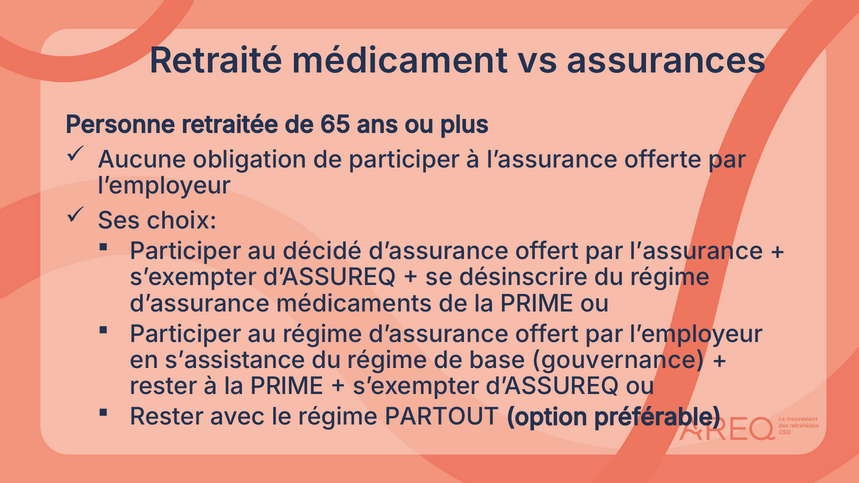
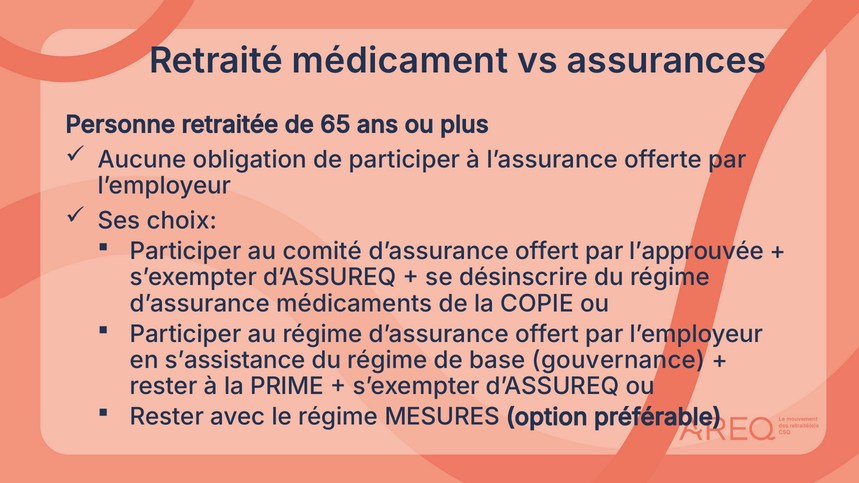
décidé: décidé -> comité
par l’assurance: l’assurance -> l’approuvée
de la PRIME: PRIME -> COPIE
PARTOUT: PARTOUT -> MESURES
